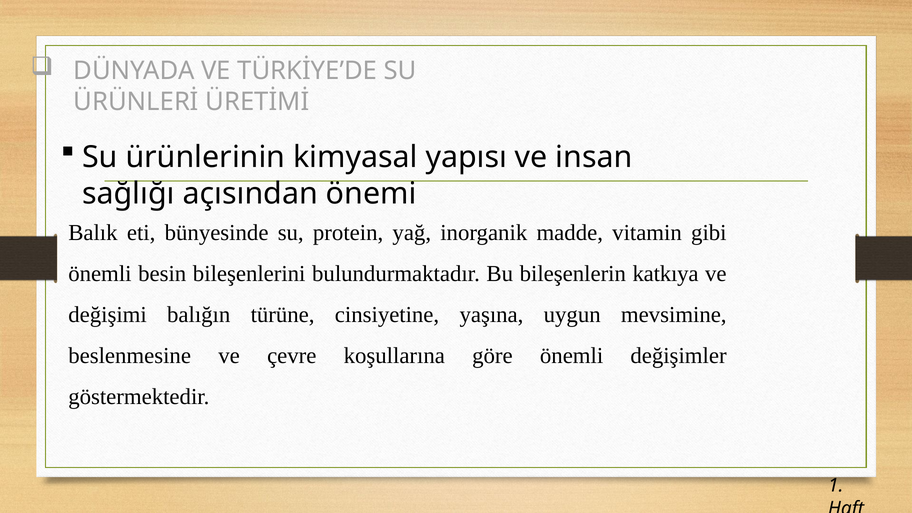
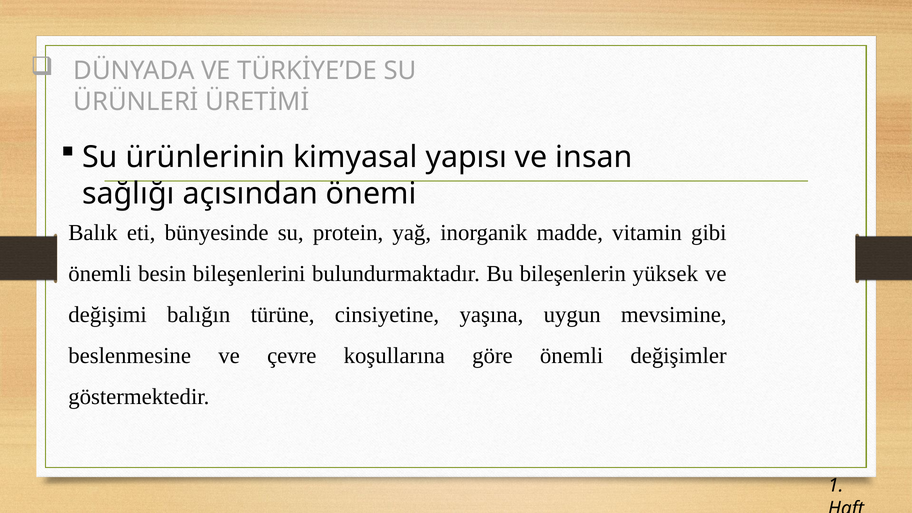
katkıya: katkıya -> yüksek
